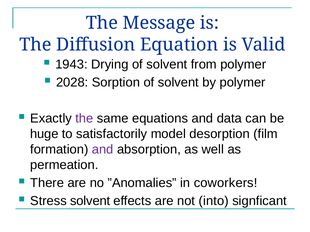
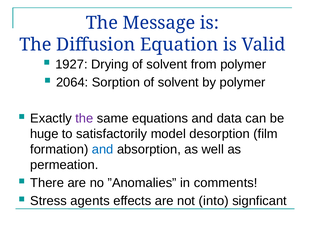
1943: 1943 -> 1927
2028: 2028 -> 2064
and at (103, 150) colour: purple -> blue
coworkers: coworkers -> comments
Stress solvent: solvent -> agents
